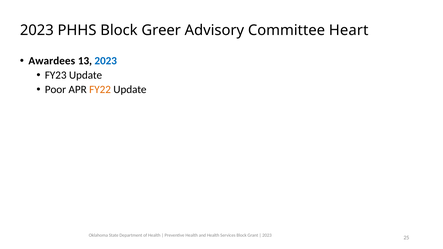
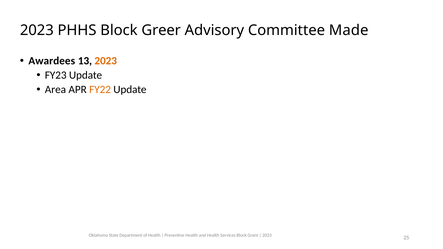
Heart: Heart -> Made
2023 at (106, 61) colour: blue -> orange
Poor: Poor -> Area
